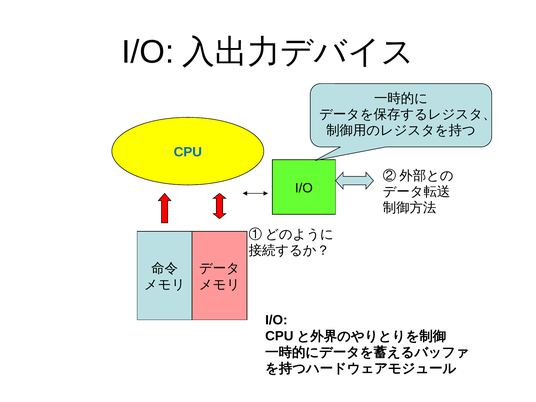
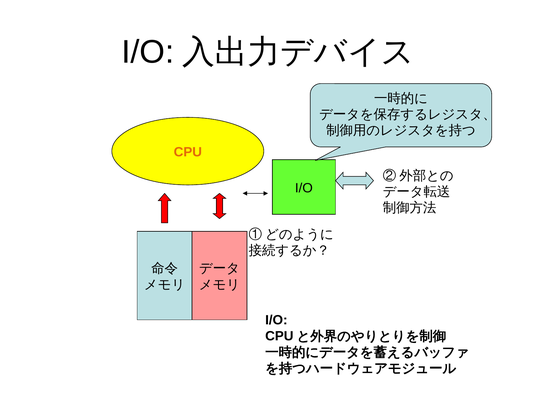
CPU colour: blue -> orange
